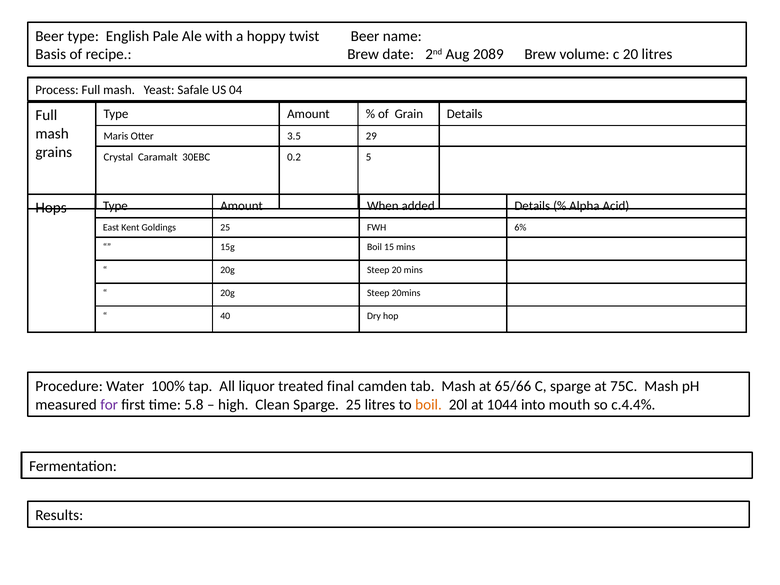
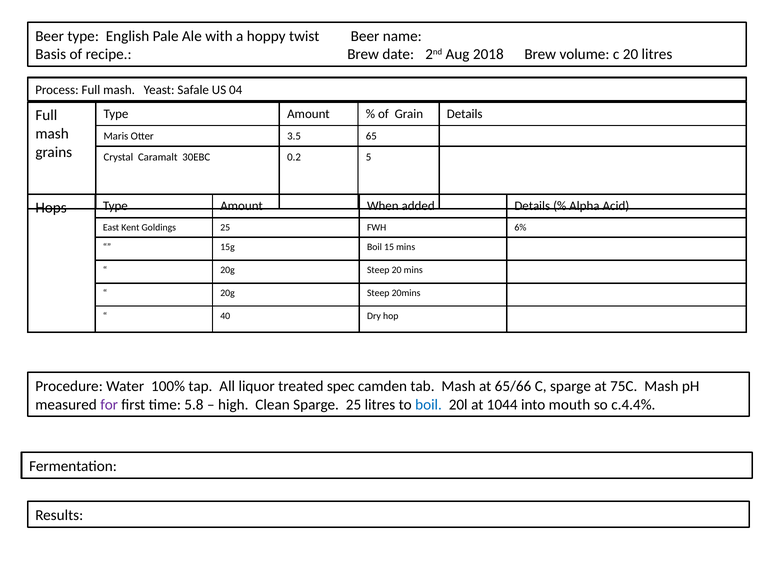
2089: 2089 -> 2018
29: 29 -> 65
final: final -> spec
boil at (429, 405) colour: orange -> blue
